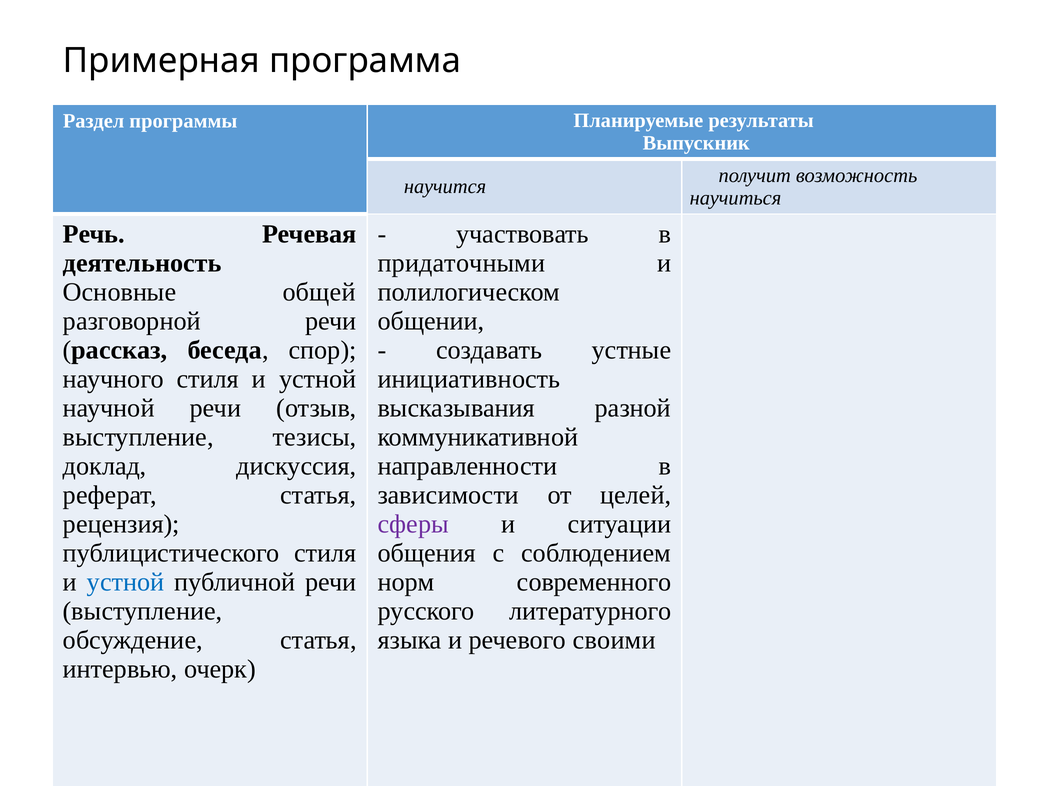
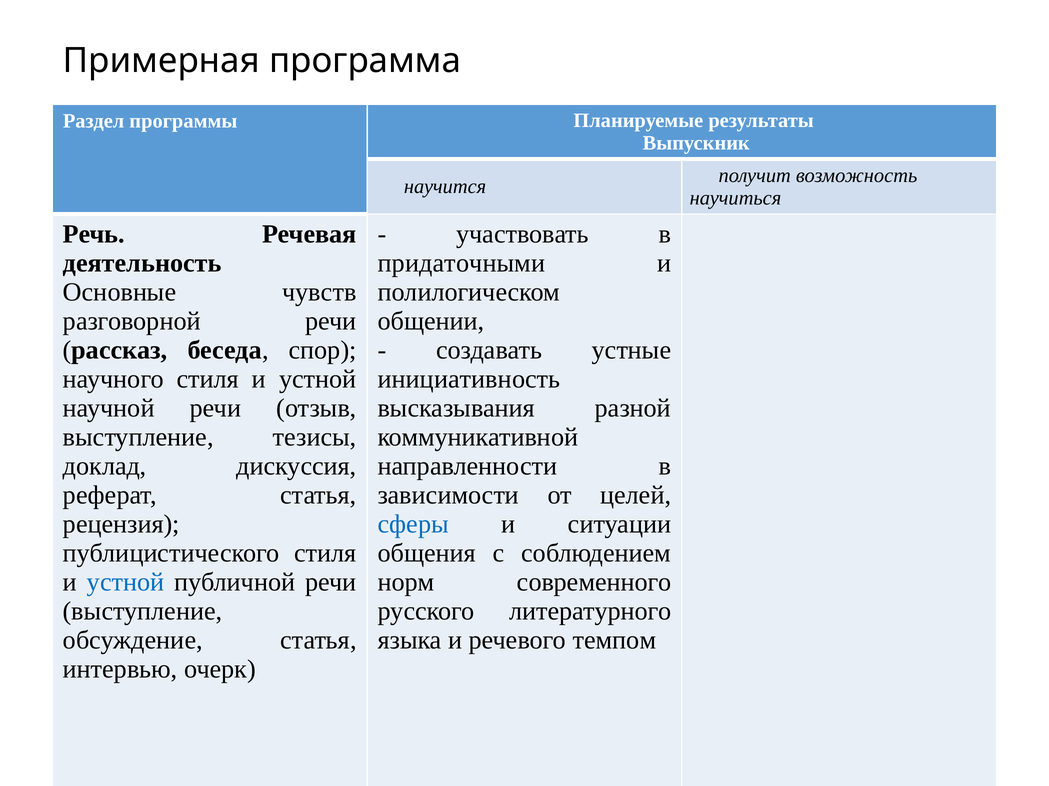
общей: общей -> чувств
сферы colour: purple -> blue
своими: своими -> темпом
